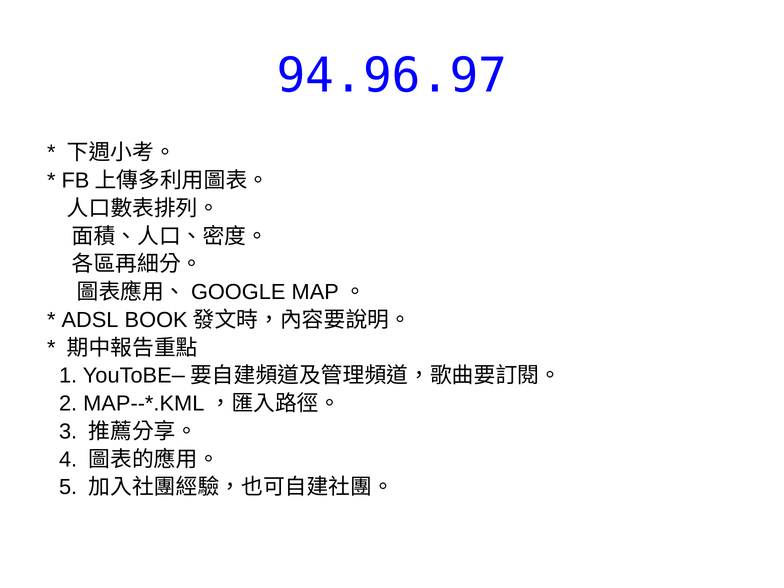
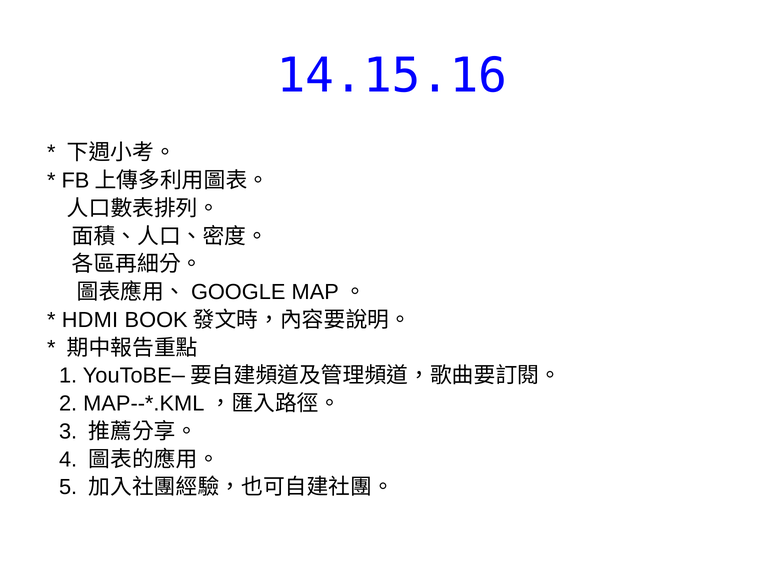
94.96.97: 94.96.97 -> 14.15.16
ADSL: ADSL -> HDMI
